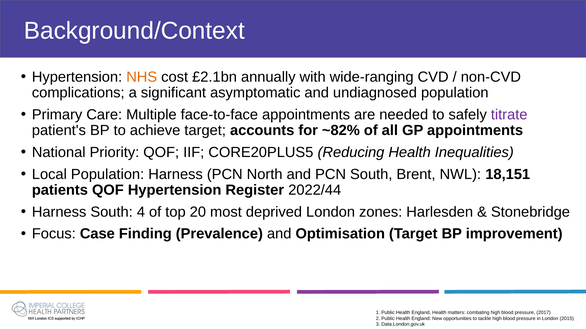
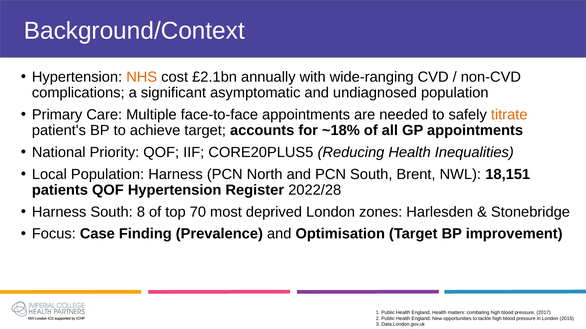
titrate colour: purple -> orange
~82%: ~82% -> ~18%
2022/44: 2022/44 -> 2022/28
4: 4 -> 8
20: 20 -> 70
